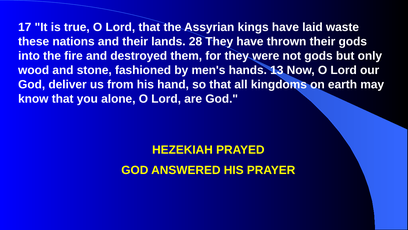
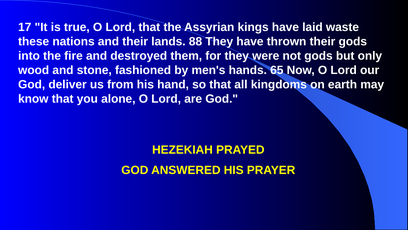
28: 28 -> 88
13: 13 -> 65
